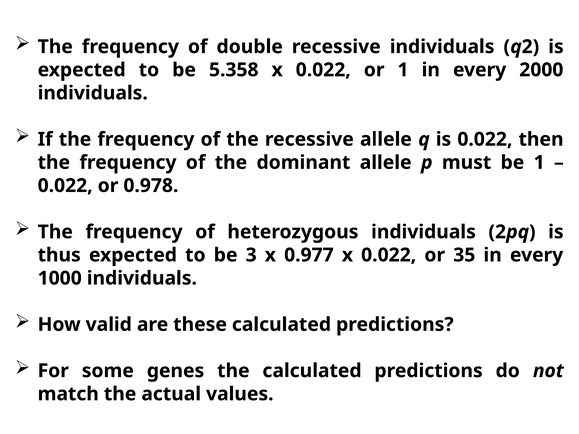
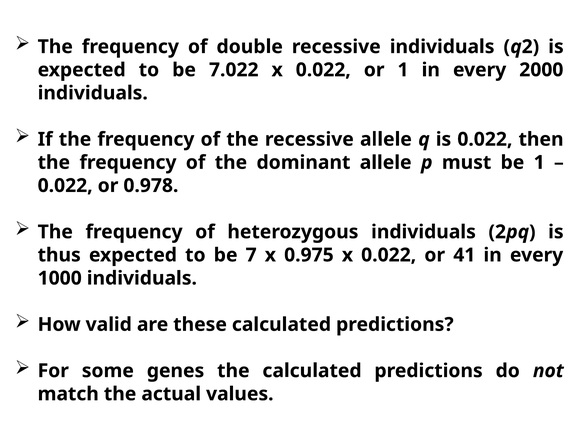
5.358: 5.358 -> 7.022
3: 3 -> 7
0.977: 0.977 -> 0.975
35: 35 -> 41
